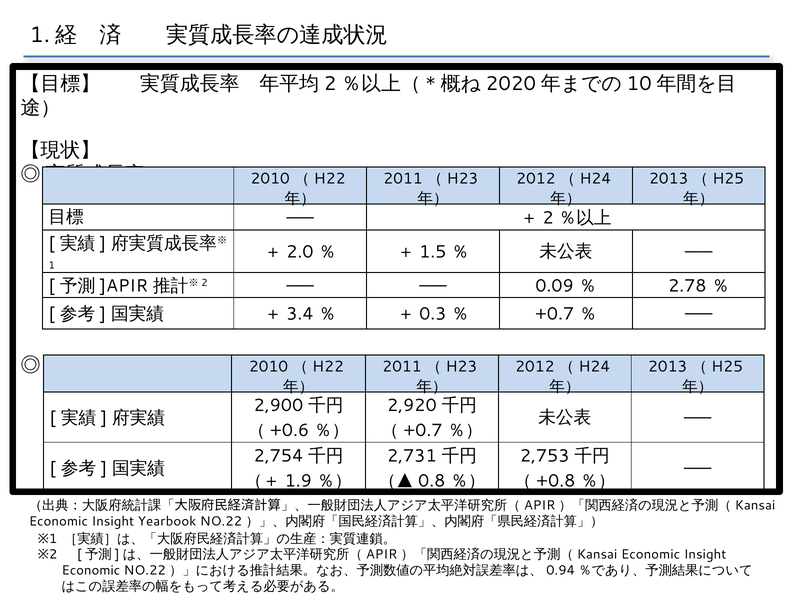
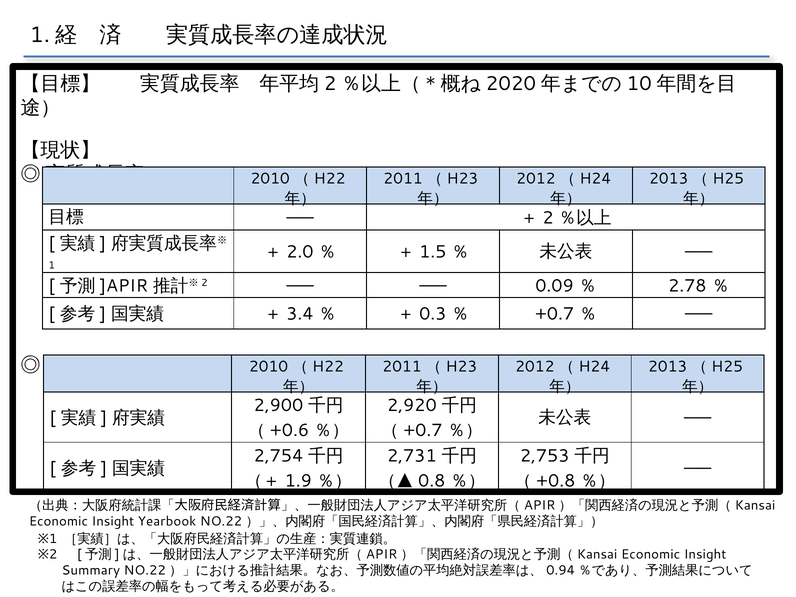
Economic at (91, 571): Economic -> Summary
